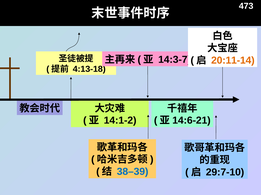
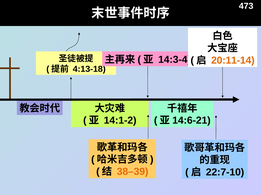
14:3-7: 14:3-7 -> 14:3-4
38–39 colour: blue -> orange
29:7-10: 29:7-10 -> 22:7-10
